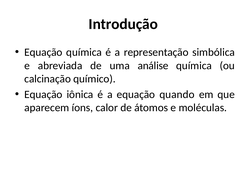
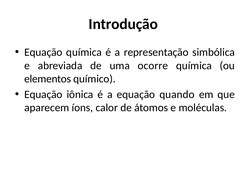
análise: análise -> ocorre
calcinação: calcinação -> elementos
